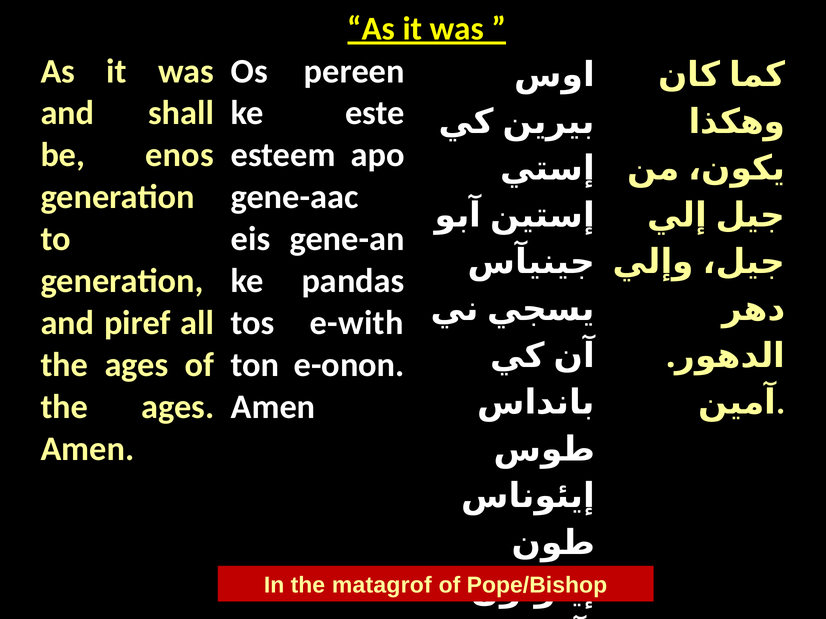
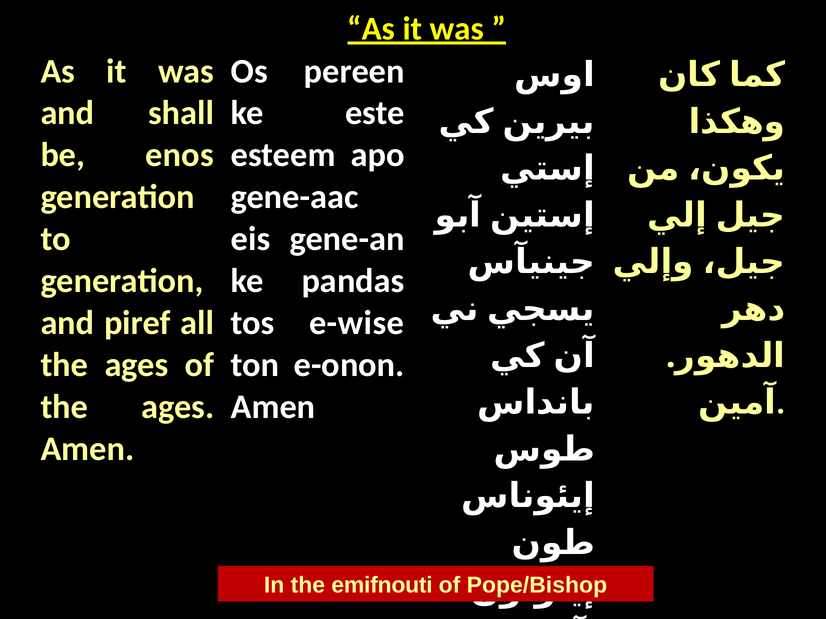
e-with: e-with -> e-wise
matagrof: matagrof -> emifnouti
